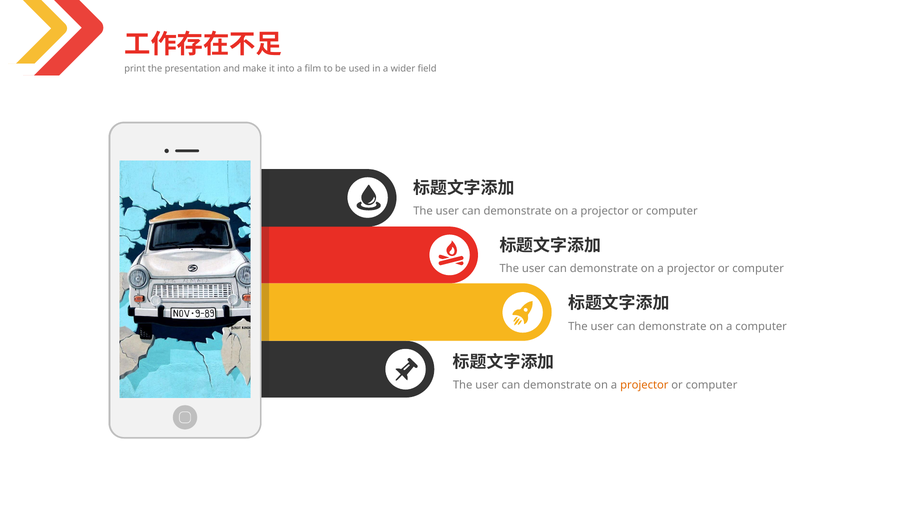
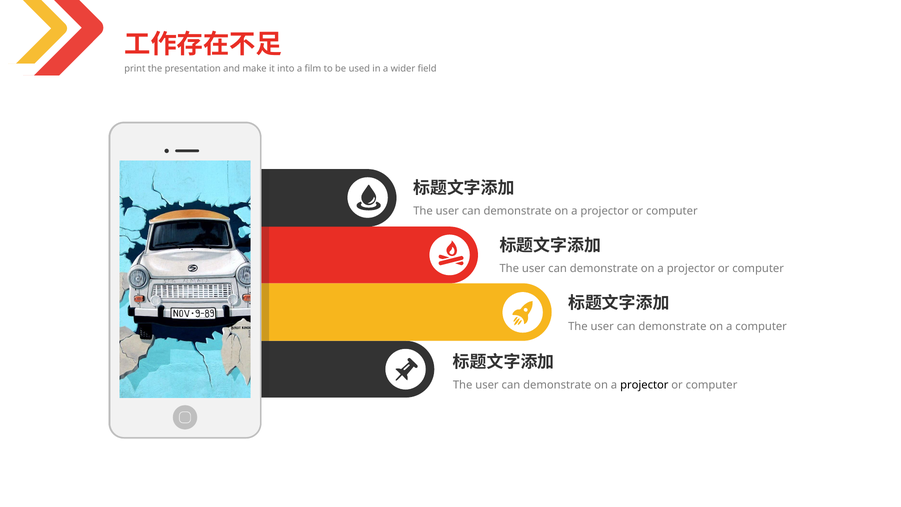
projector at (644, 385) colour: orange -> black
